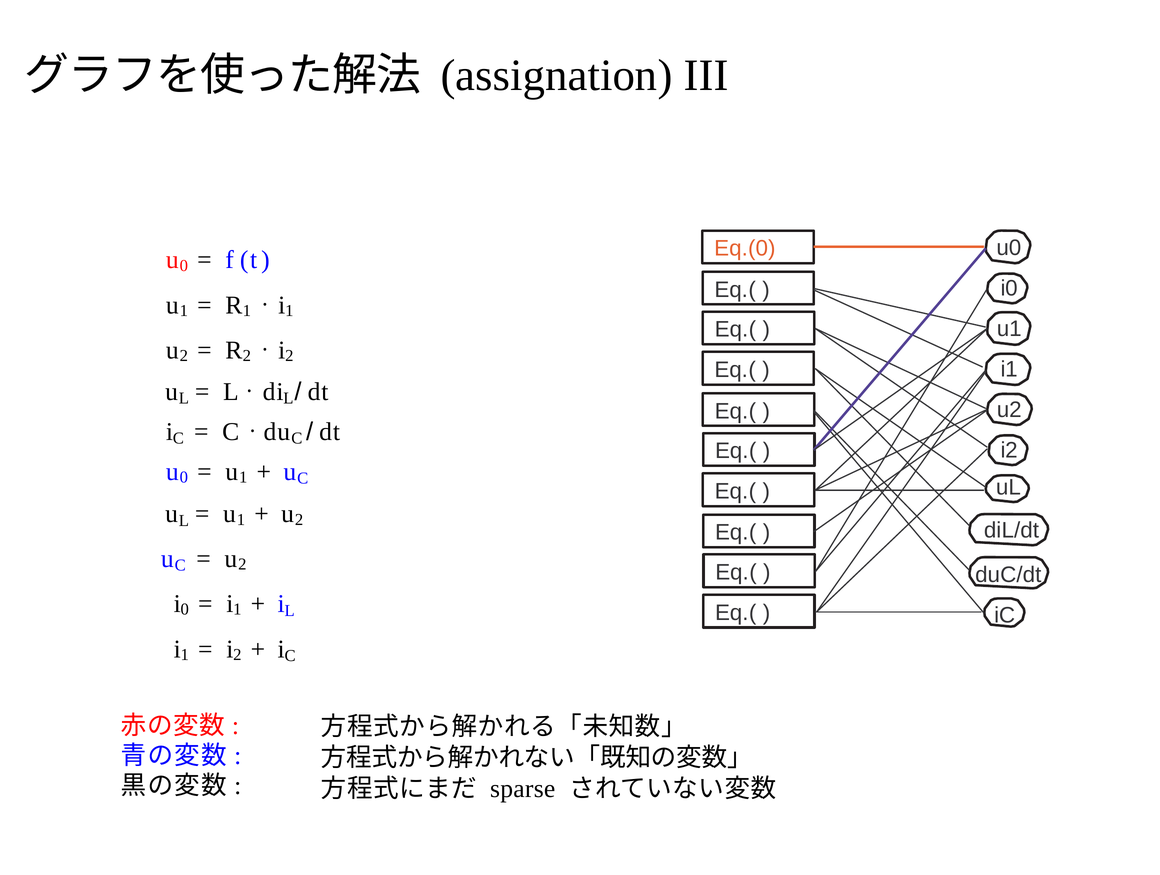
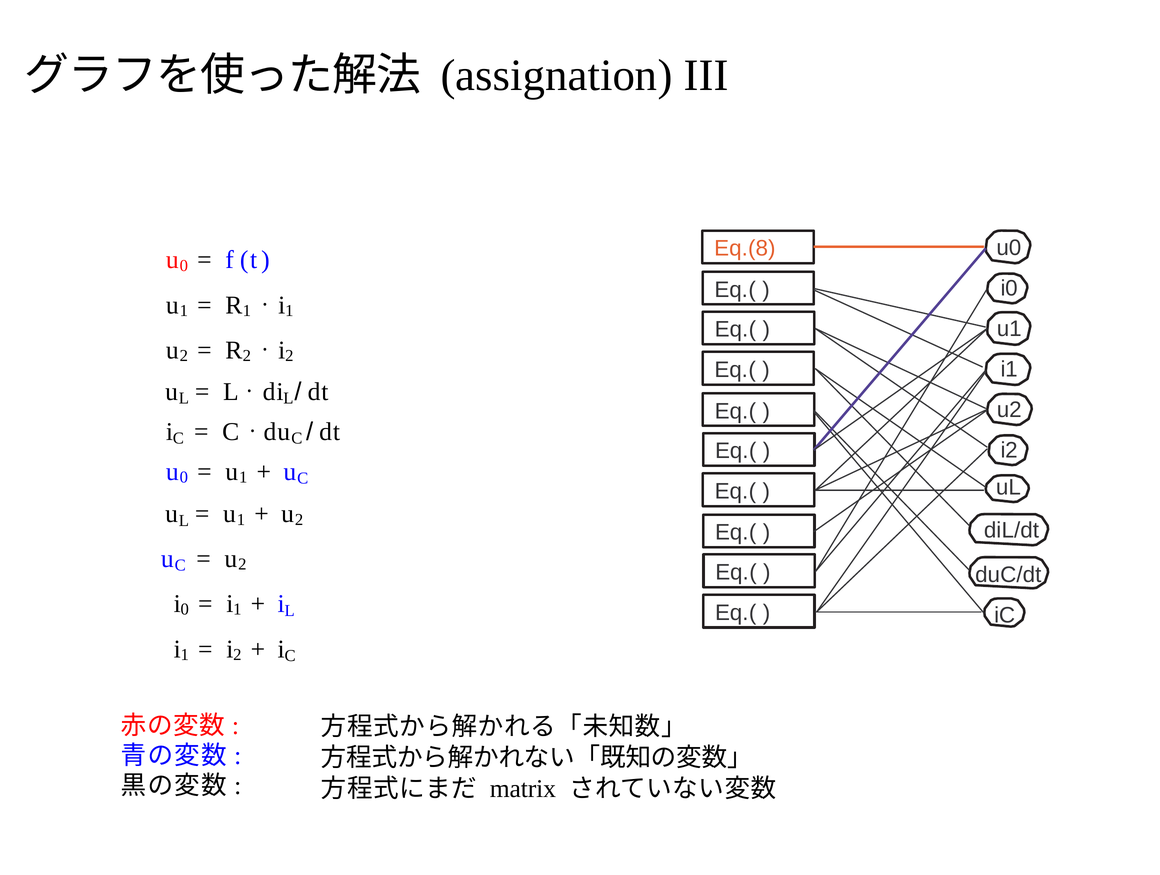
Eq.(0: Eq.(0 -> Eq.(8
sparse: sparse -> matrix
